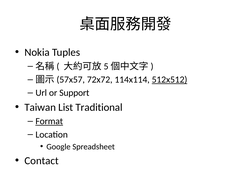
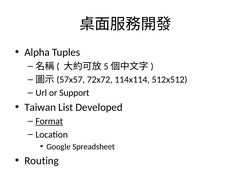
Nokia: Nokia -> Alpha
512x512 underline: present -> none
Traditional: Traditional -> Developed
Contact: Contact -> Routing
